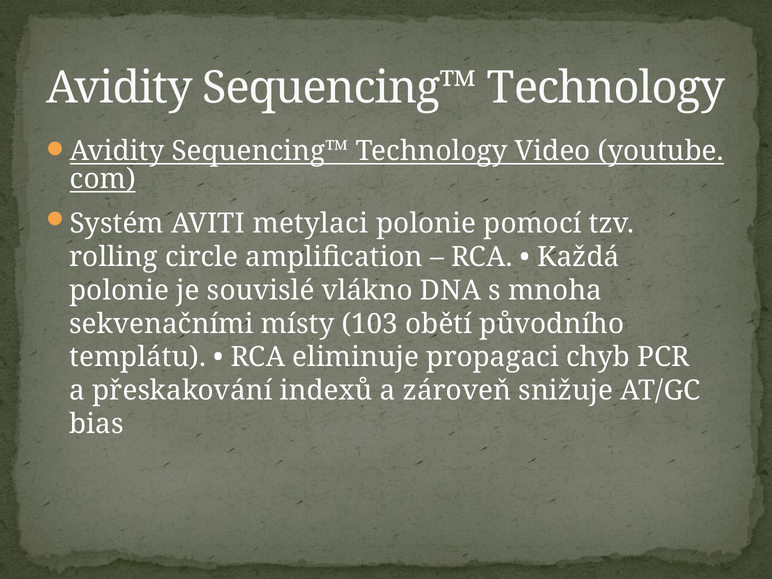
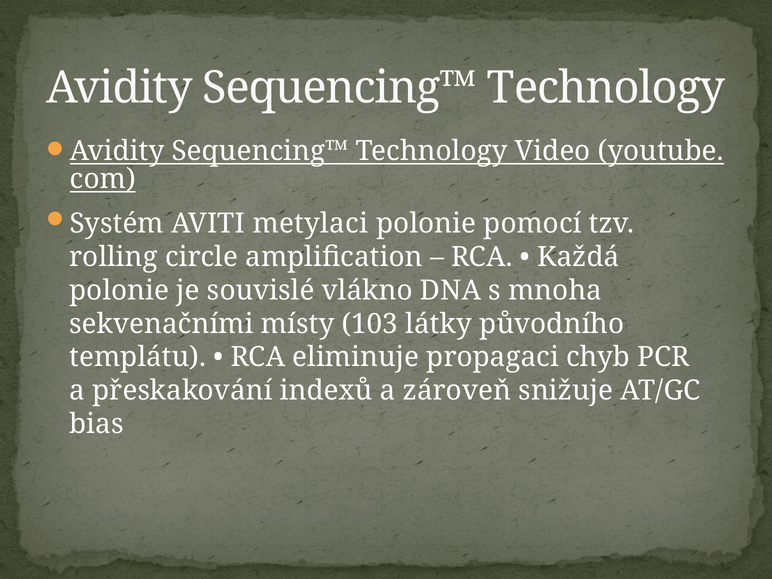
obětí: obětí -> látky
